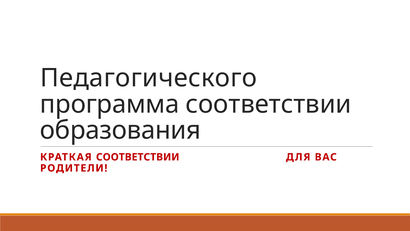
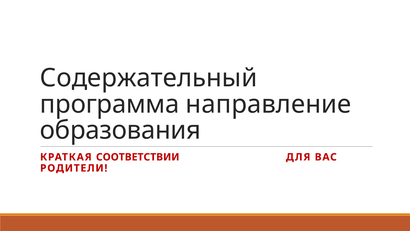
Педагогического: Педагогического -> Содержательный
программа соответствии: соответствии -> направление
